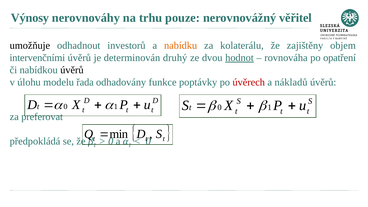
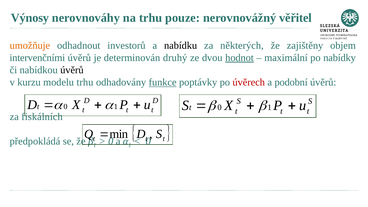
umožňuje colour: black -> orange
nabídku colour: orange -> black
kolaterálu: kolaterálu -> některých
rovnováha: rovnováha -> maximální
opatření: opatření -> nabídky
úlohu: úlohu -> kurzu
modelu řada: řada -> trhu
funkce underline: none -> present
nákladů: nákladů -> podobní
preferovat: preferovat -> fiskálních
